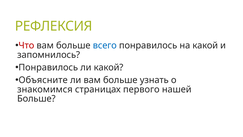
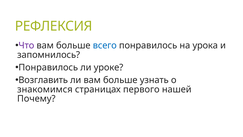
Что colour: red -> purple
на какой: какой -> урока
ли какой: какой -> уроке
Объясните: Объясните -> Возглавить
Больше at (36, 98): Больше -> Почему
